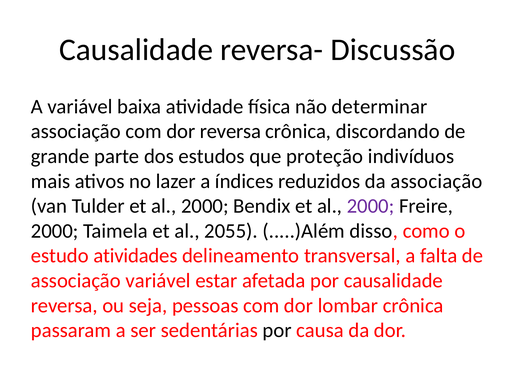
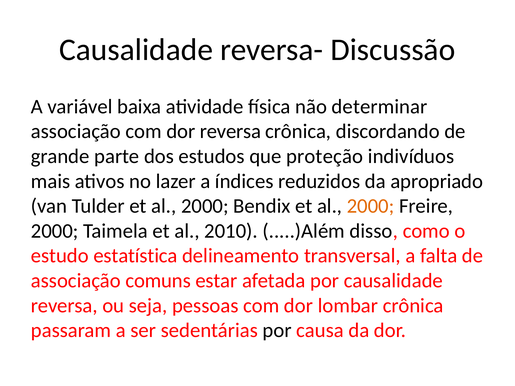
da associação: associação -> apropriado
2000 at (371, 206) colour: purple -> orange
2055: 2055 -> 2010
atividades: atividades -> estatística
associação variável: variável -> comuns
